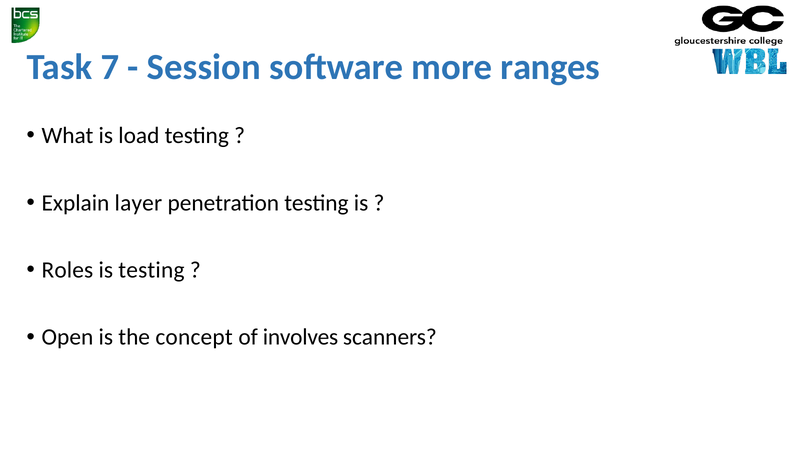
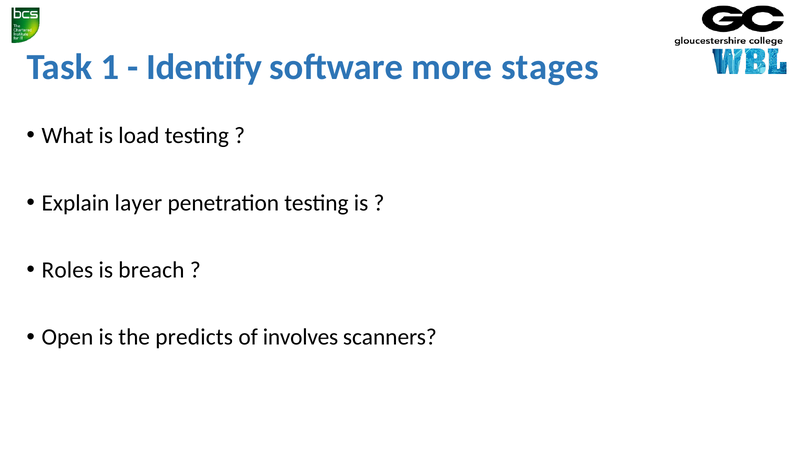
7: 7 -> 1
Session: Session -> Identify
ranges: ranges -> stages
is testing: testing -> breach
concept: concept -> predicts
